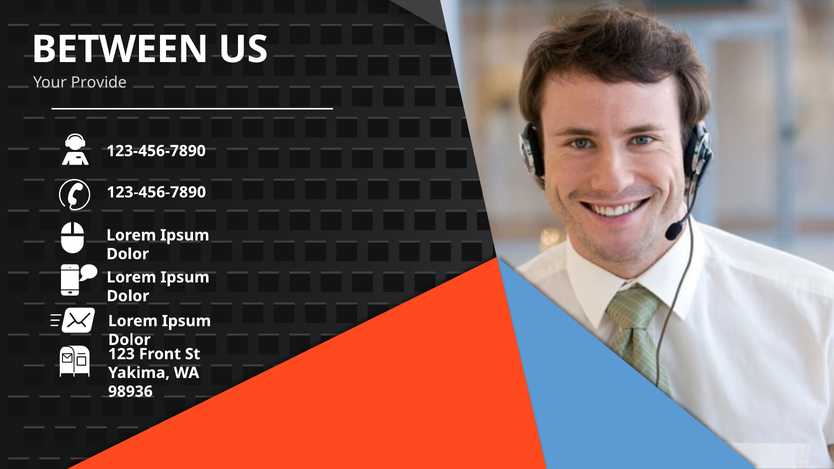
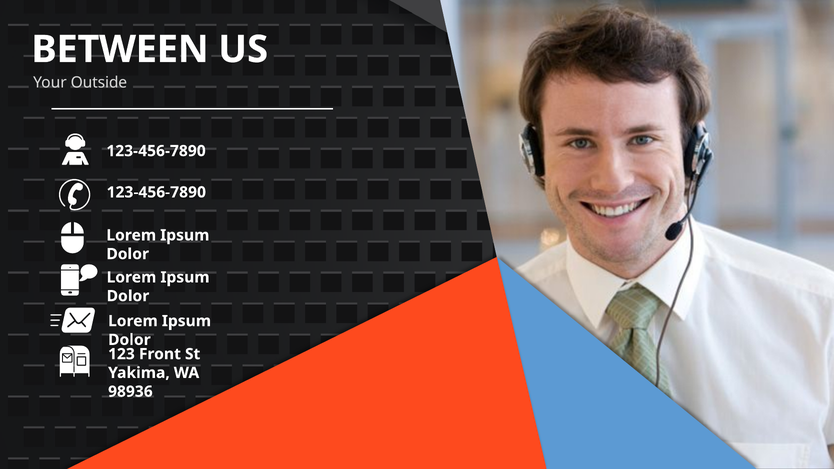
Provide: Provide -> Outside
